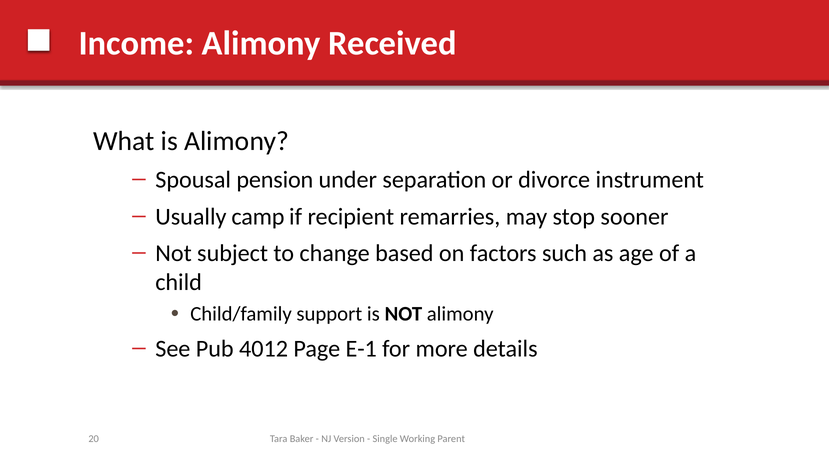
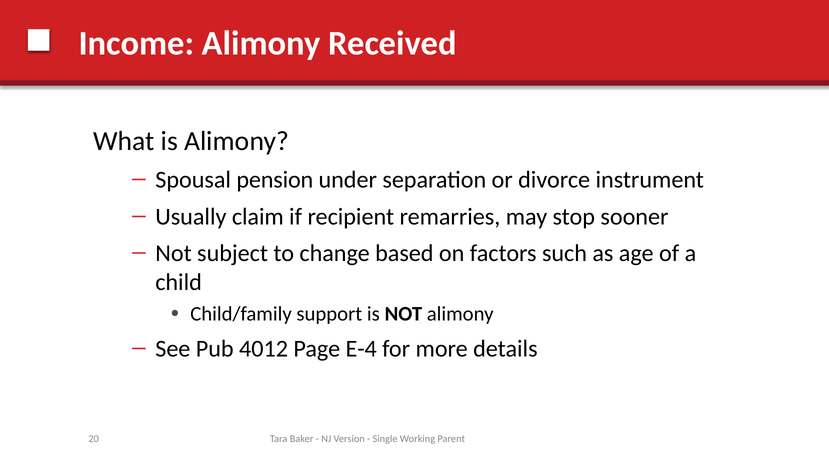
camp: camp -> claim
E-1: E-1 -> E-4
